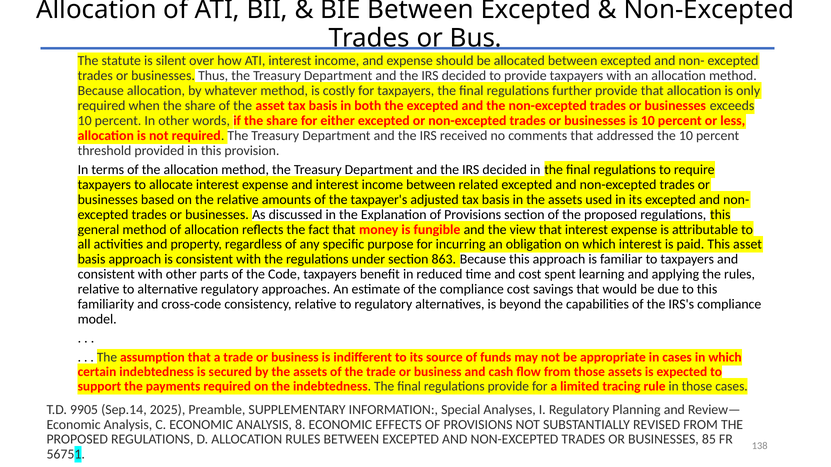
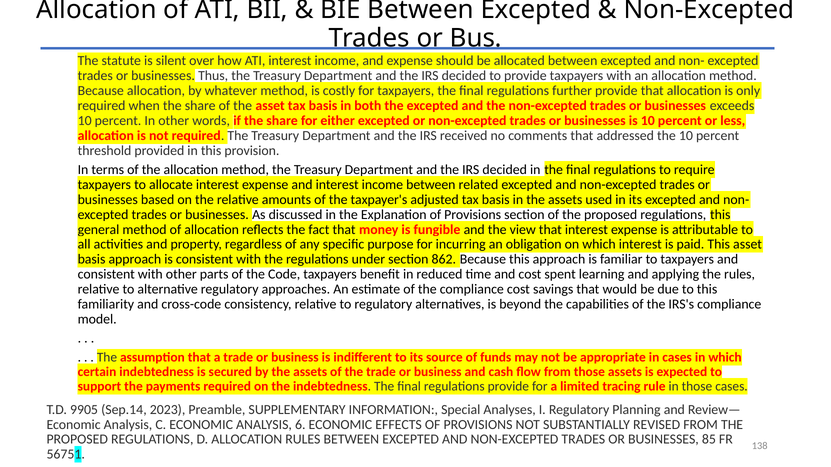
863: 863 -> 862
2025: 2025 -> 2023
8: 8 -> 6
